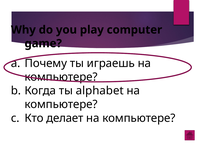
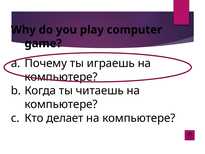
alphabet: alphabet -> читаешь
